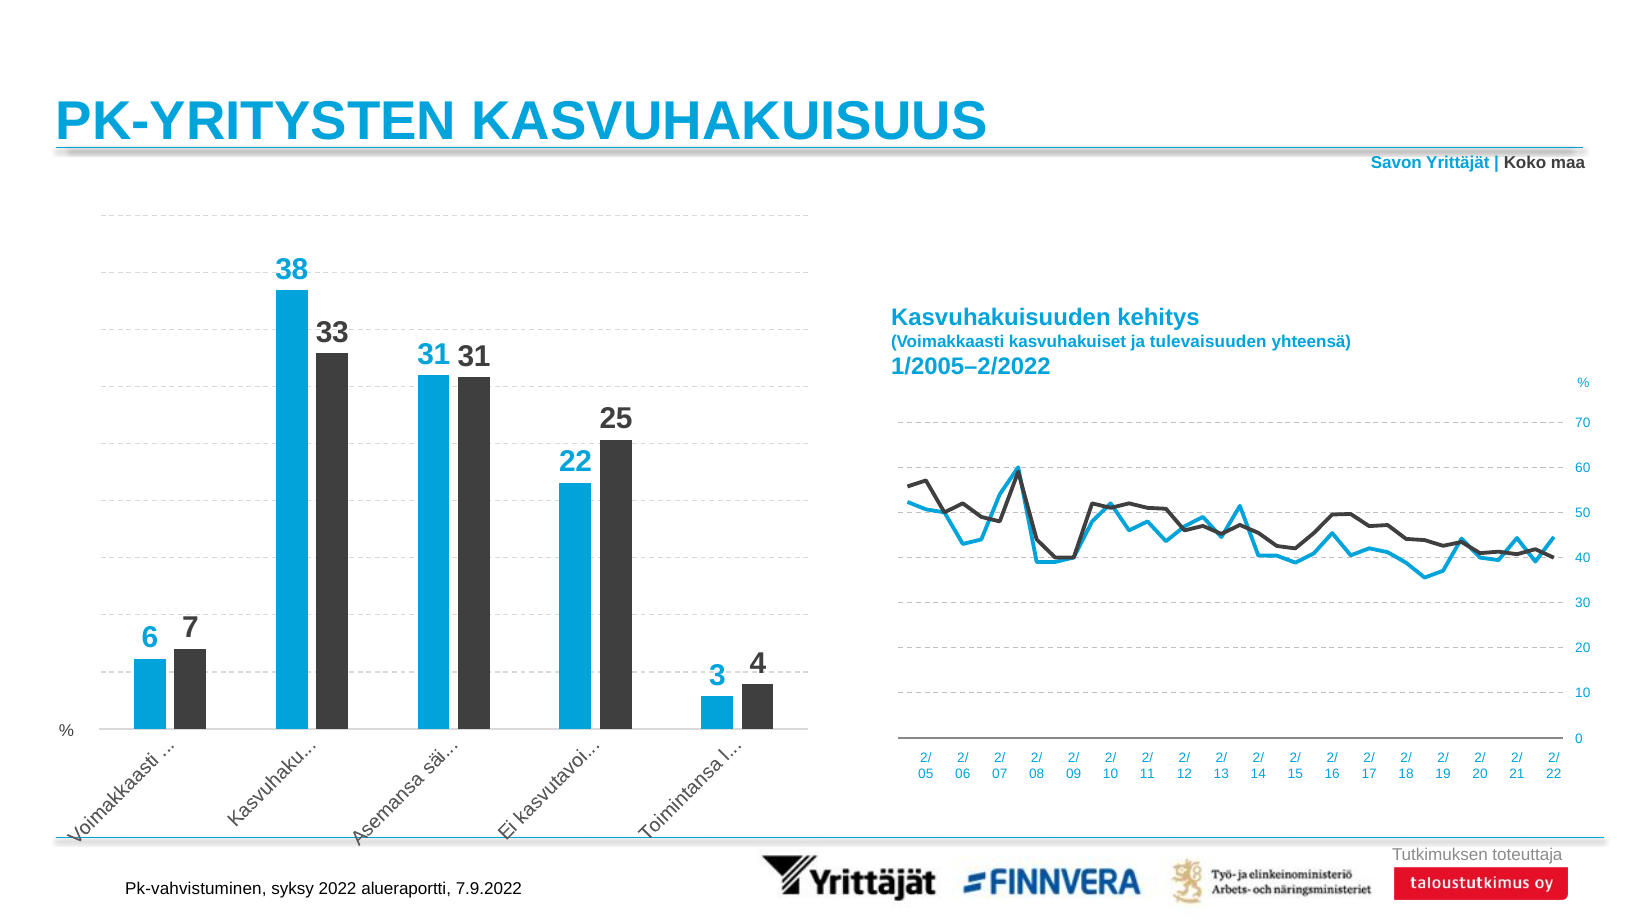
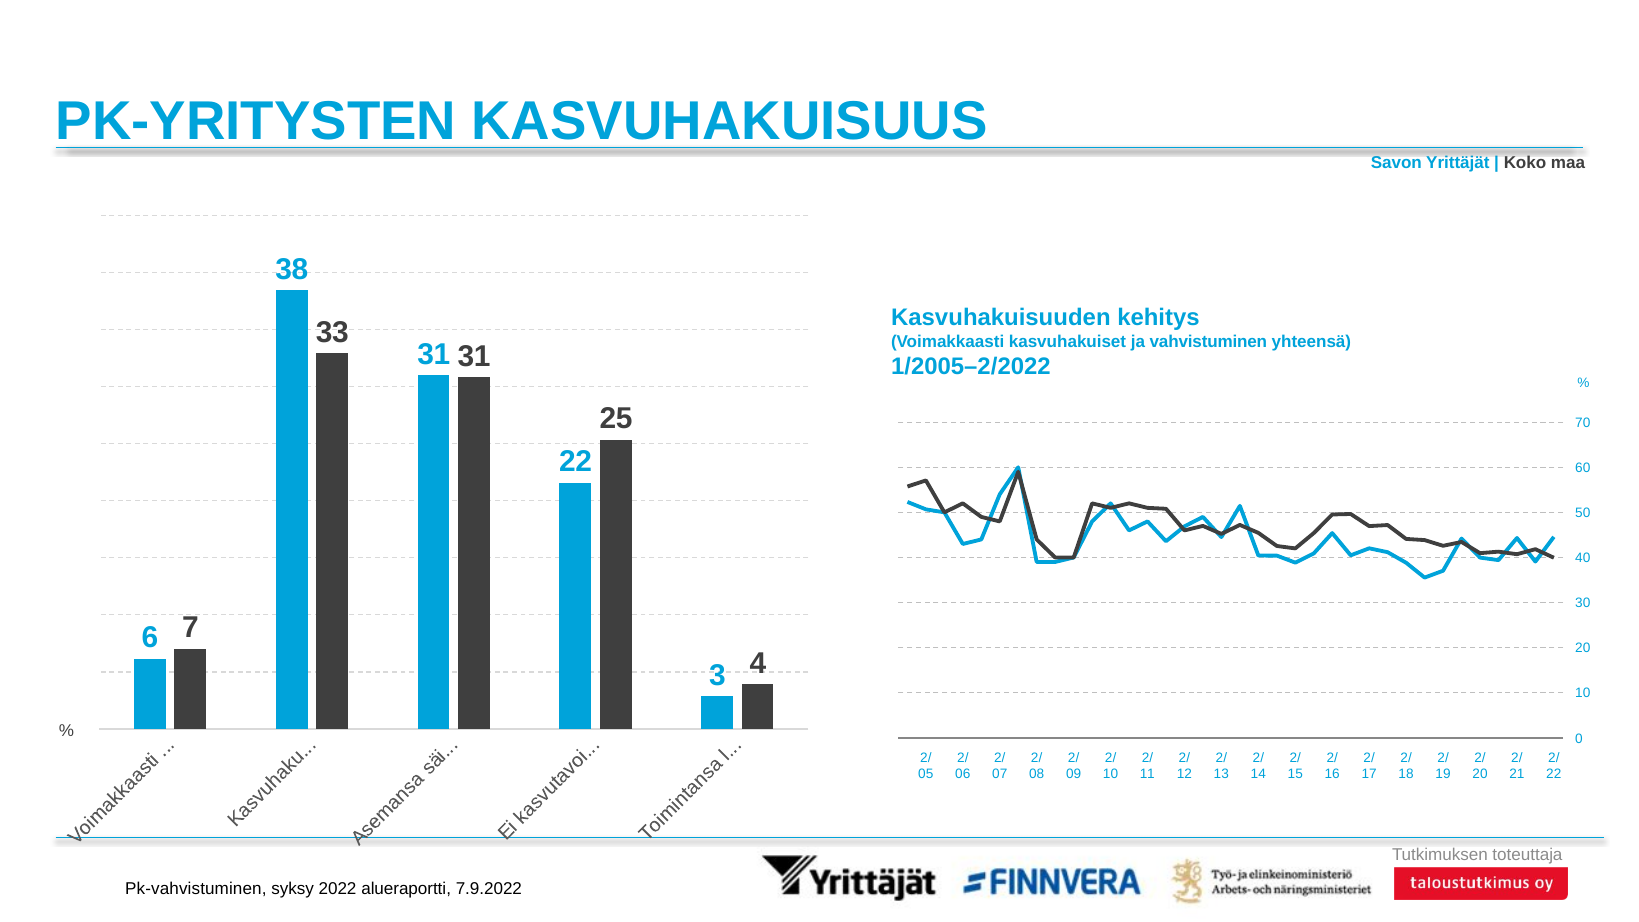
tulevaisuuden: tulevaisuuden -> vahvistuminen
